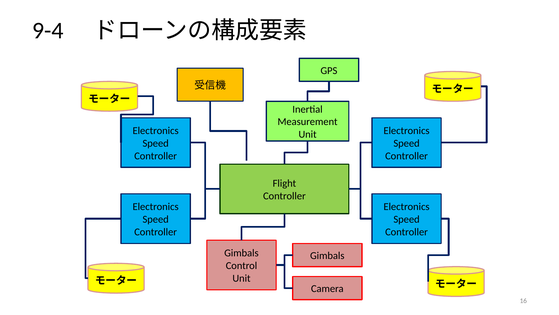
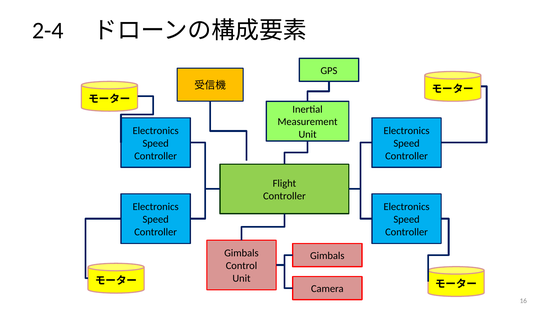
9-4: 9-4 -> 2-4
